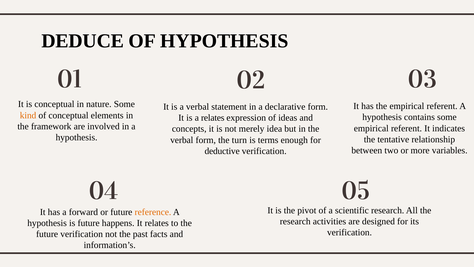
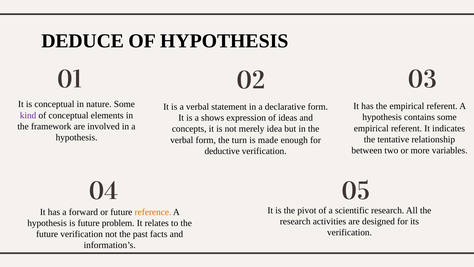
kind colour: orange -> purple
a relates: relates -> shows
terms: terms -> made
happens: happens -> problem
